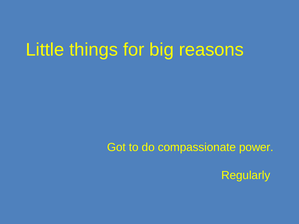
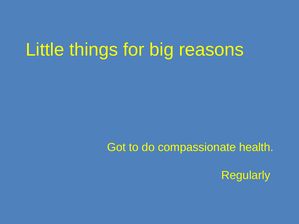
power: power -> health
